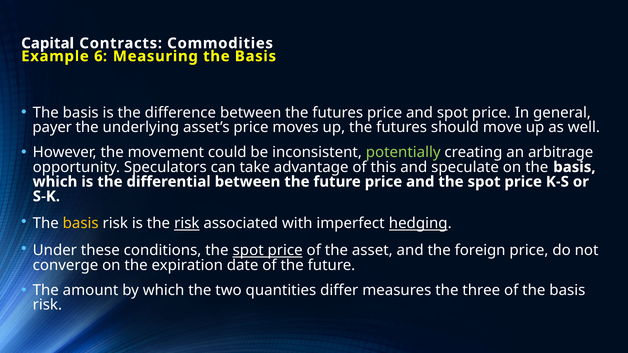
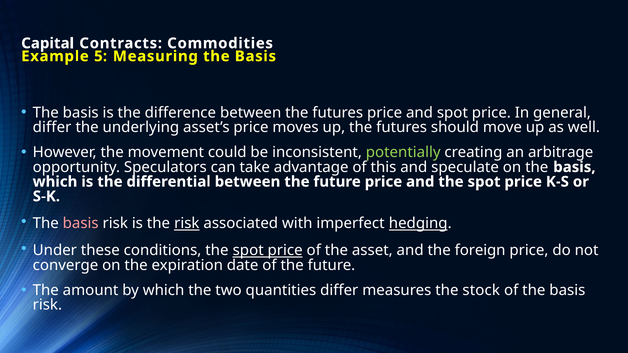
6: 6 -> 5
payer at (52, 127): payer -> differ
basis at (81, 223) colour: yellow -> pink
three: three -> stock
